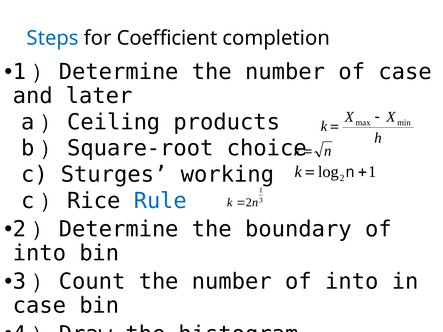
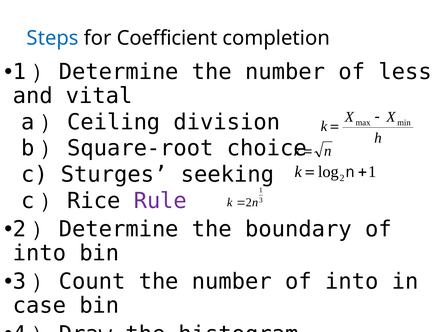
of case: case -> less
later: later -> vital
products: products -> division
working: working -> seeking
Rule colour: blue -> purple
